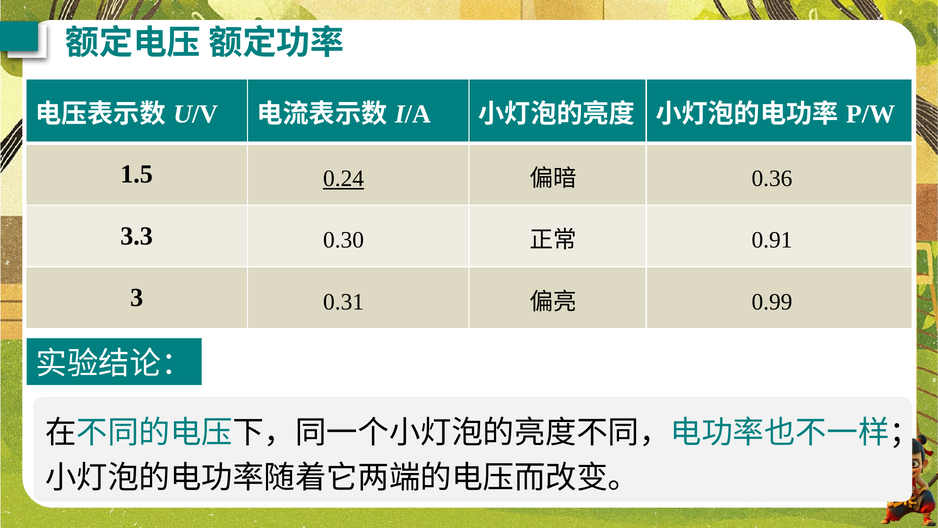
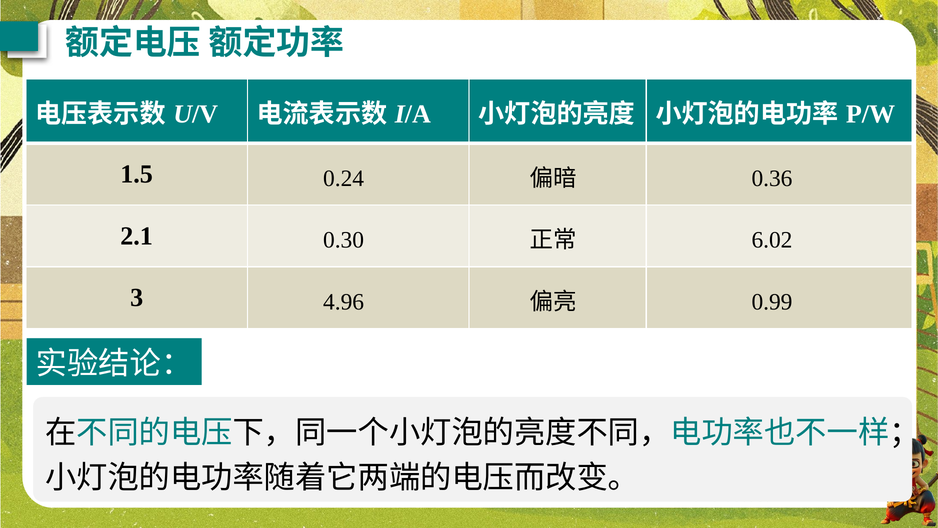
0.24 underline: present -> none
3.3: 3.3 -> 2.1
0.91: 0.91 -> 6.02
0.31: 0.31 -> 4.96
